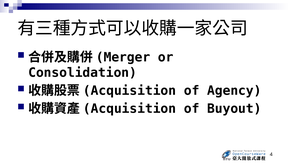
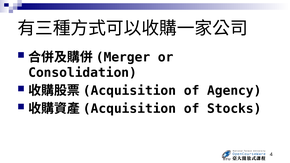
Buyout: Buyout -> Stocks
